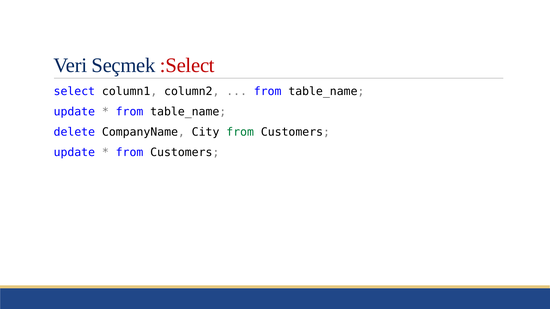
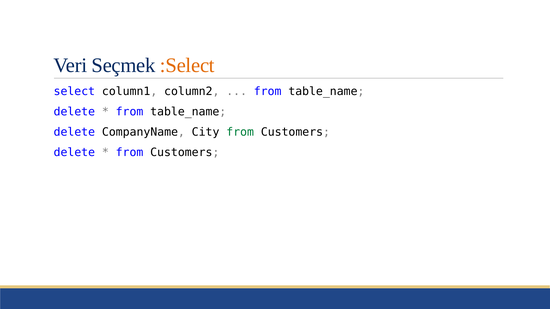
:Select colour: red -> orange
update at (74, 112): update -> delete
update at (74, 153): update -> delete
